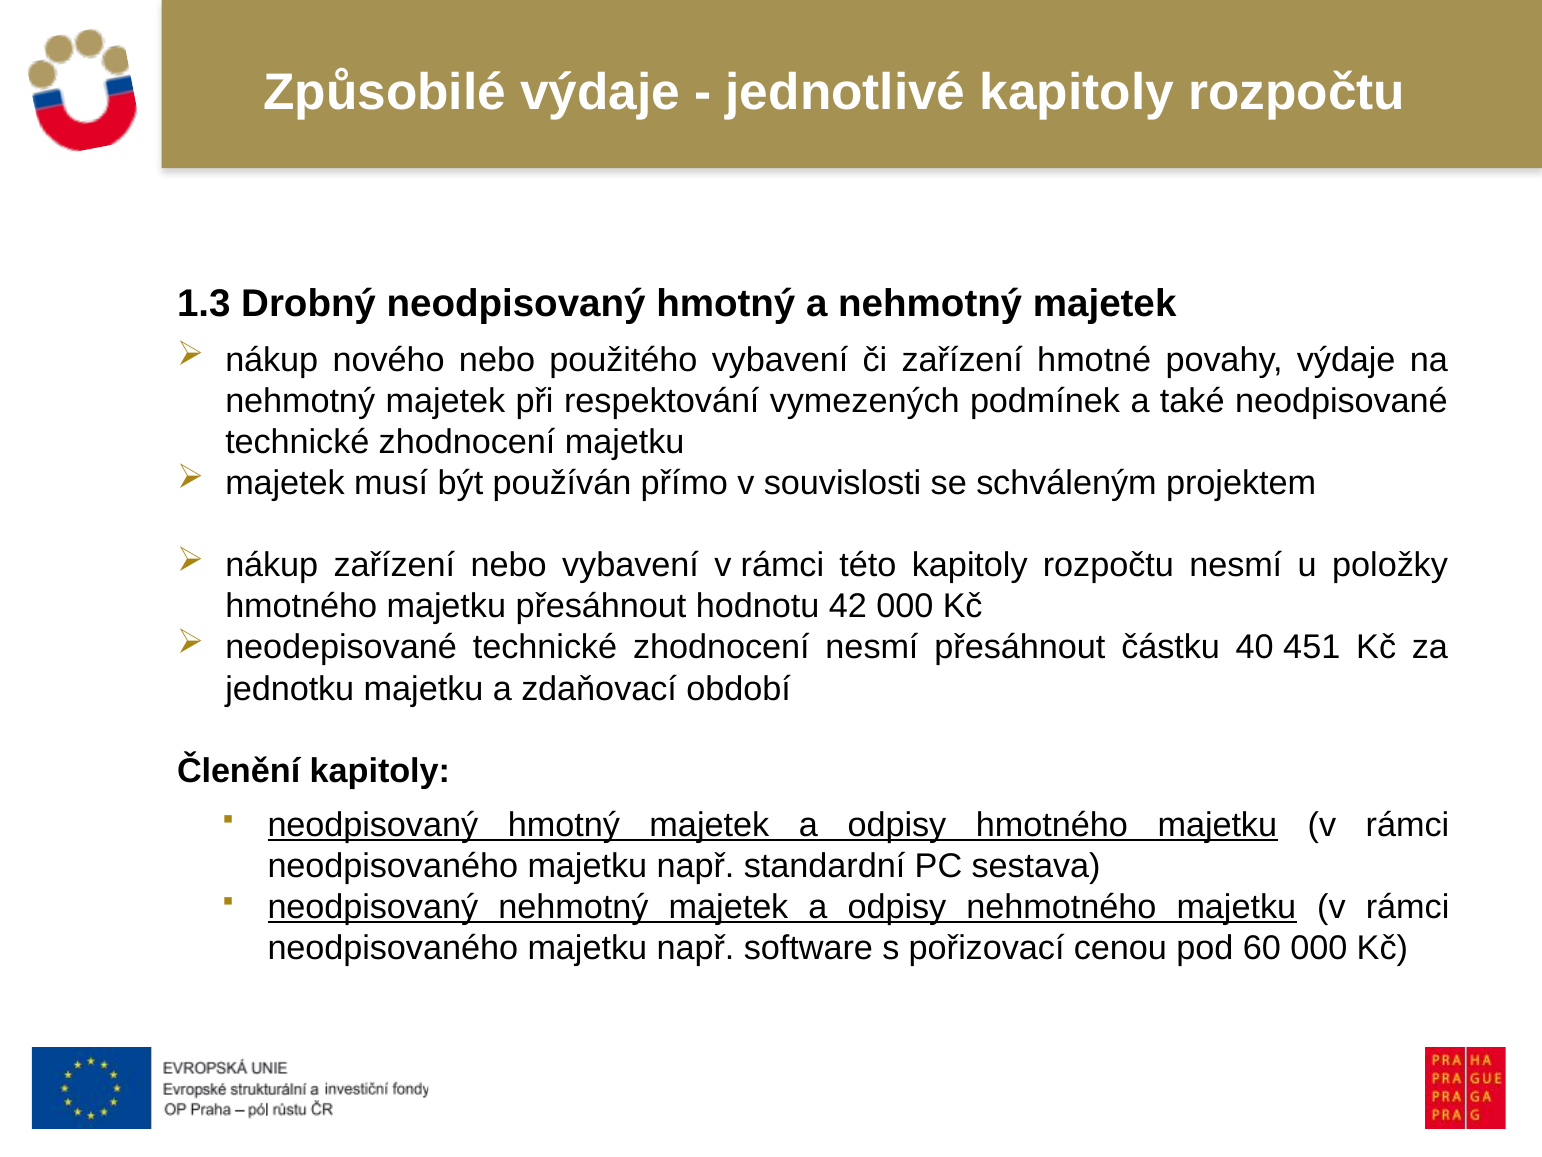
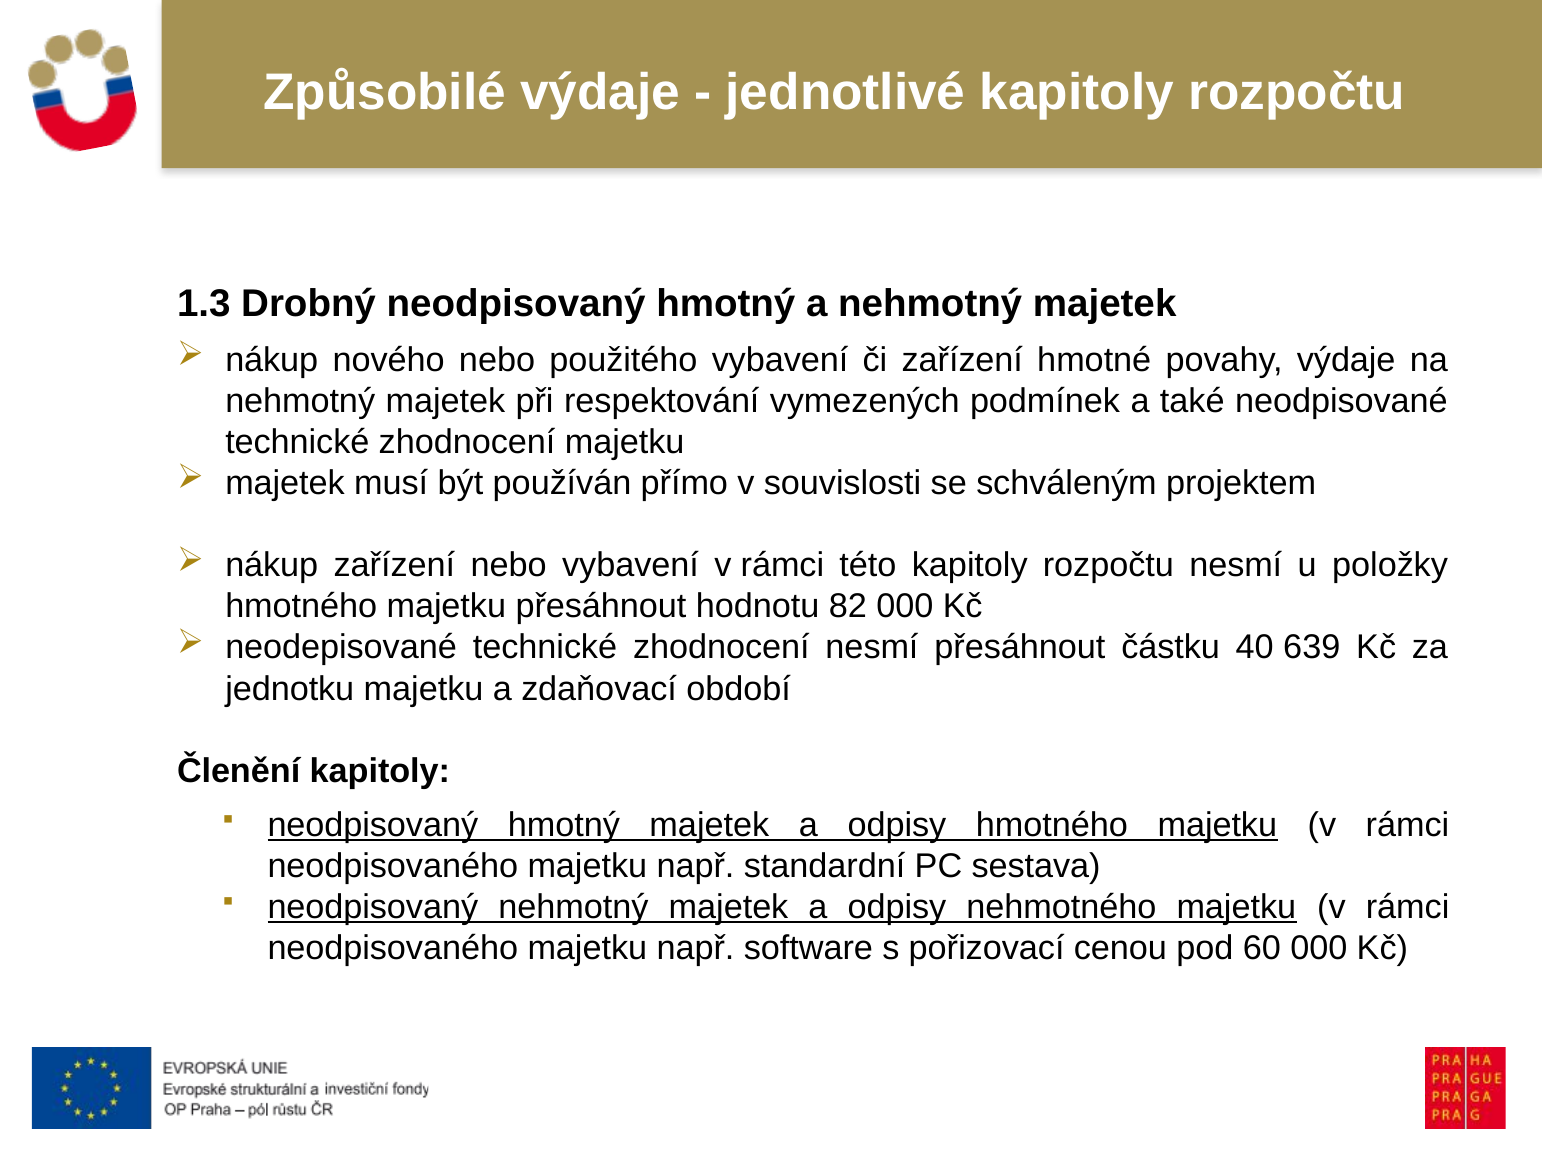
42: 42 -> 82
451: 451 -> 639
